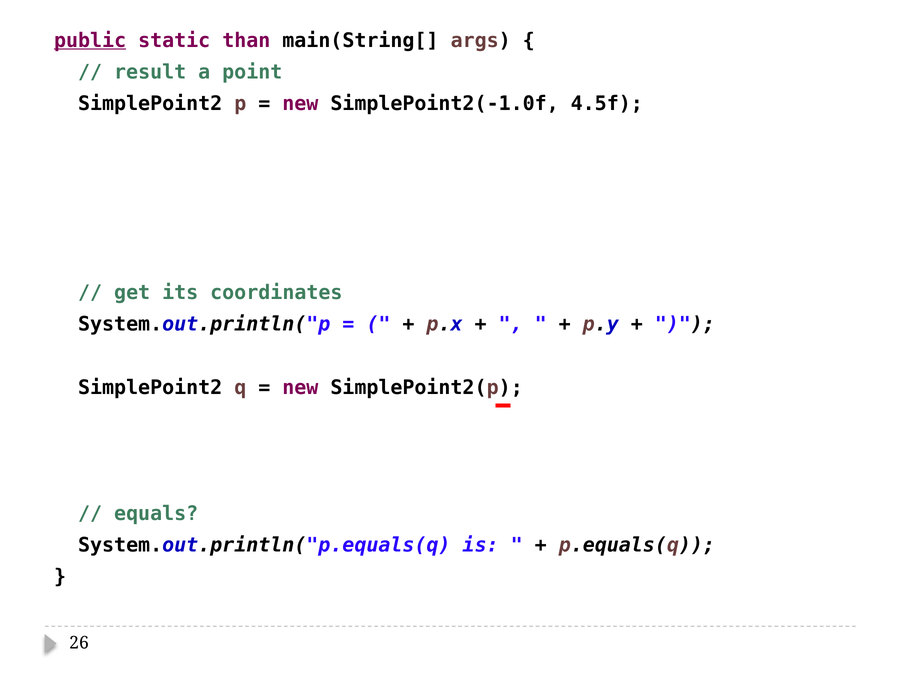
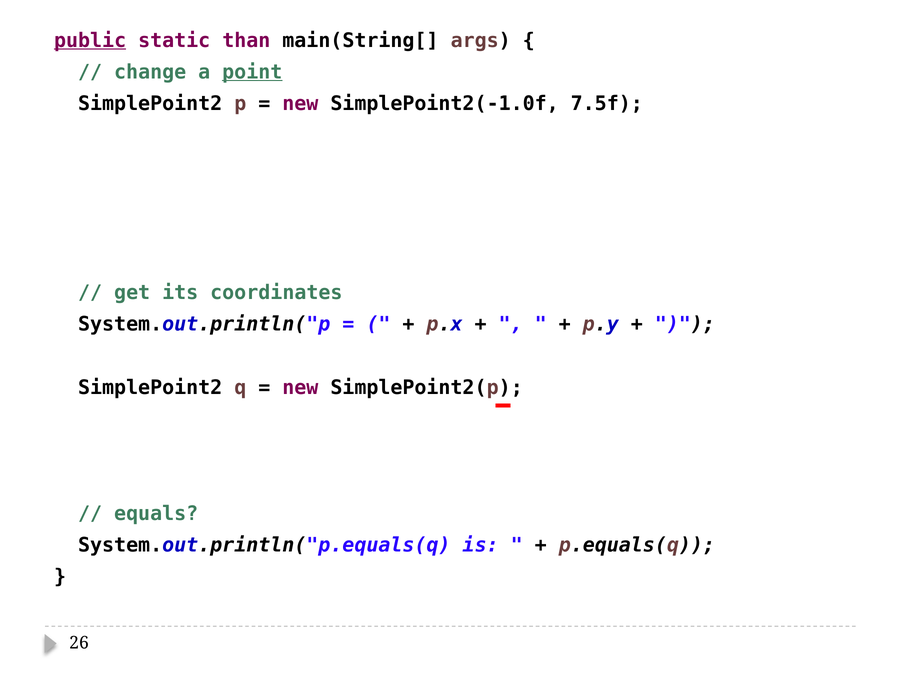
result: result -> change
point underline: none -> present
4.5f: 4.5f -> 7.5f
